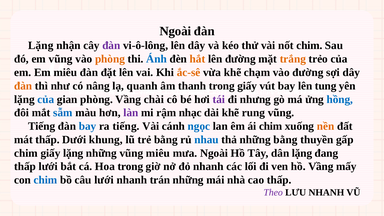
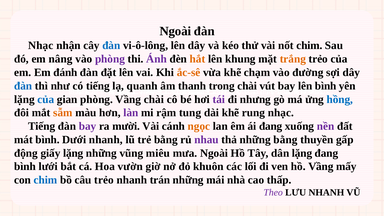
Lặng at (41, 46): Lặng -> Nhạc
đàn at (111, 46) colour: purple -> blue
em vũng: vũng -> nâng
phòng at (110, 59) colour: orange -> purple
Ánh colour: blue -> purple
lên đường: đường -> khung
Em miêu: miêu -> đánh
đàn at (23, 86) colour: orange -> blue
có nâng: nâng -> tiếng
trong giấy: giấy -> chài
lên tung: tung -> bình
sẫm colour: blue -> orange
nhạc: nhạc -> tung
rung vũng: vũng -> nhạc
bay at (88, 126) colour: blue -> purple
ra tiếng: tiếng -> mười
ngọc colour: blue -> orange
ái chim: chim -> đang
nền colour: orange -> purple
mát thấp: thấp -> bình
Dưới khung: khung -> nhanh
nhau colour: blue -> purple
chim at (26, 153): chim -> động
thấp at (25, 167): thấp -> bình
Hoa trong: trong -> vườn
đỏ nhanh: nhanh -> khuôn
câu lưới: lưới -> trẻo
